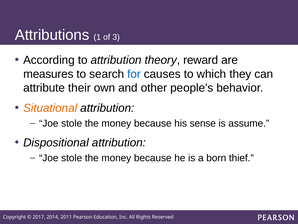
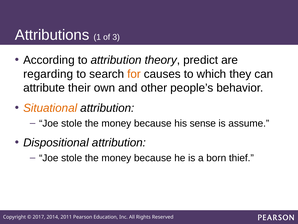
reward: reward -> predict
measures: measures -> regarding
for colour: blue -> orange
